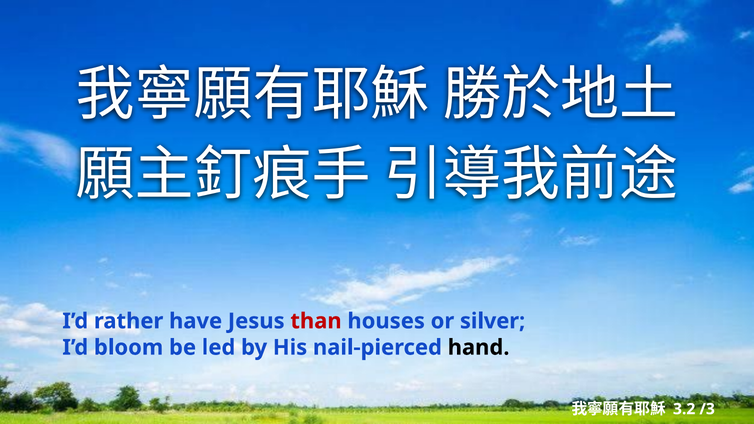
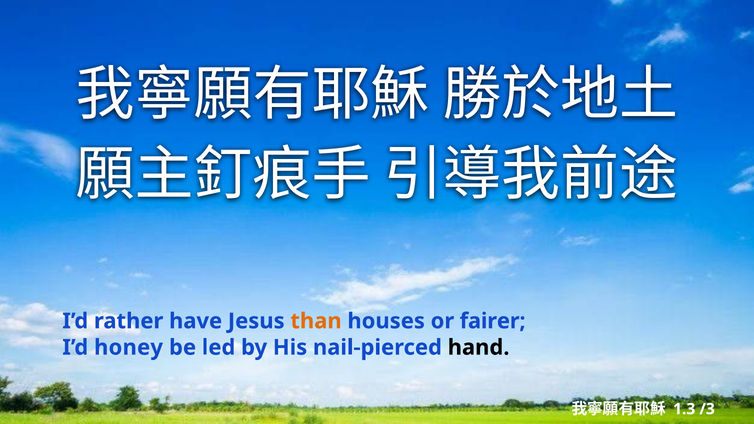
than colour: red -> orange
silver: silver -> fairer
bloom: bloom -> honey
3.2: 3.2 -> 1.3
